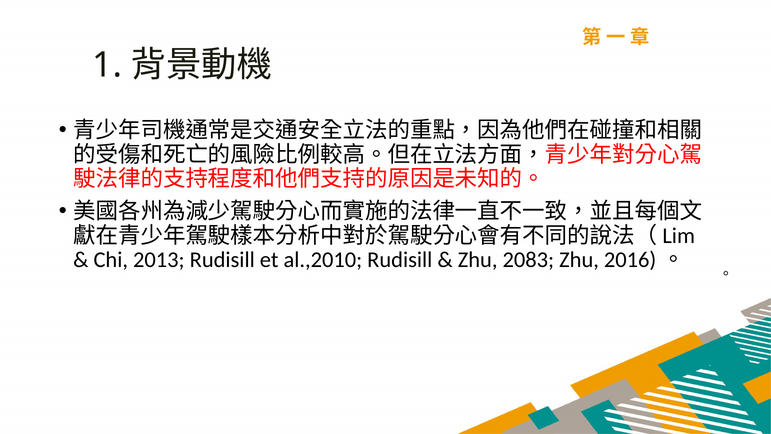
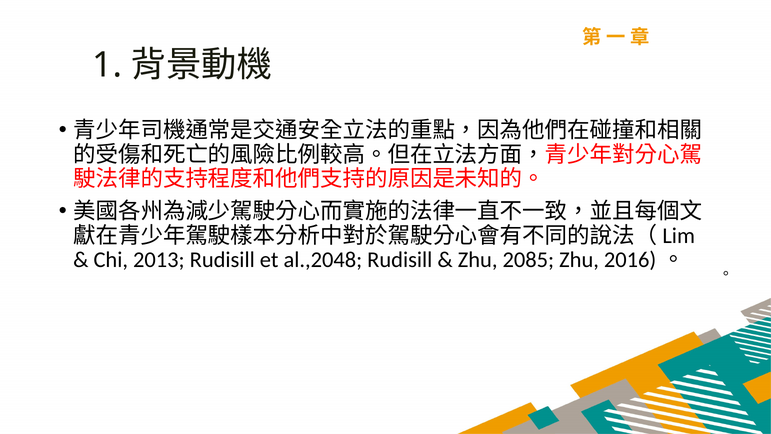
al.,2010: al.,2010 -> al.,2048
2083: 2083 -> 2085
